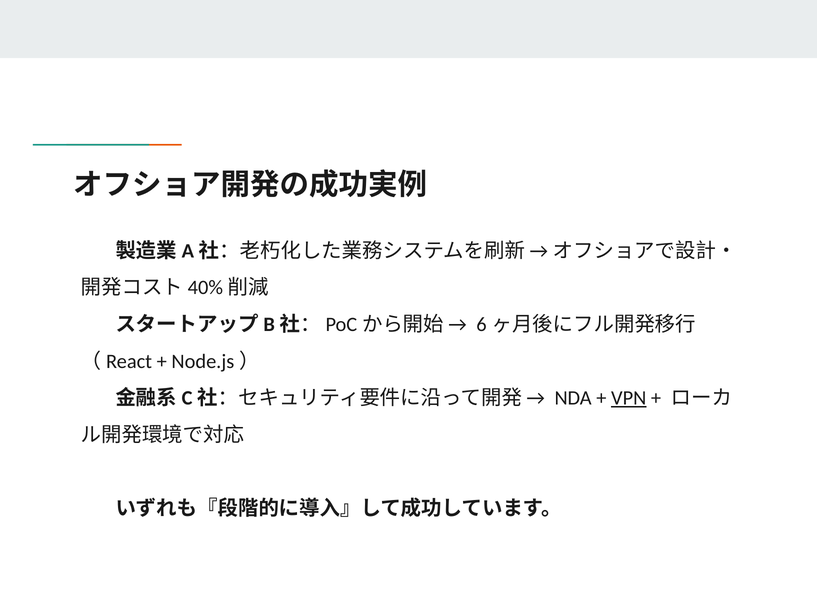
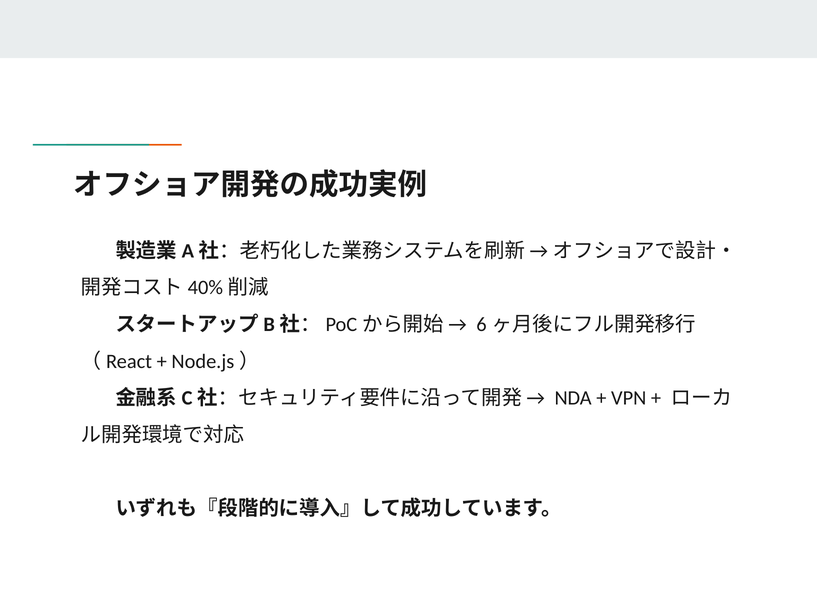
VPN underline: present -> none
